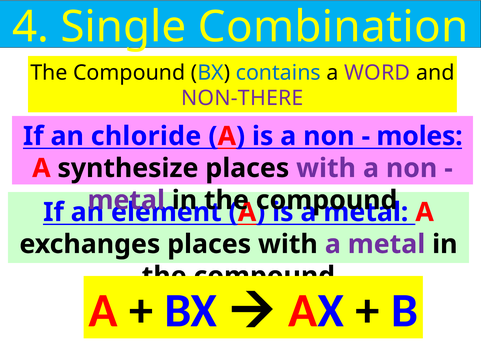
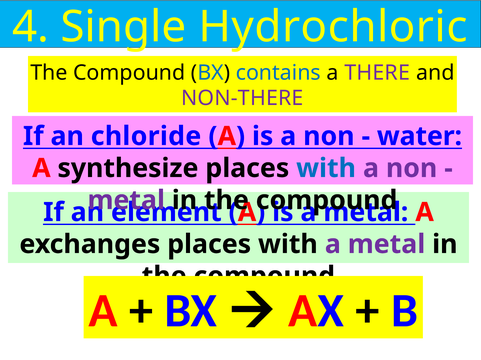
Combination: Combination -> Hydrochloric
WORD: WORD -> THERE
moles: moles -> water
with at (326, 169) colour: purple -> blue
